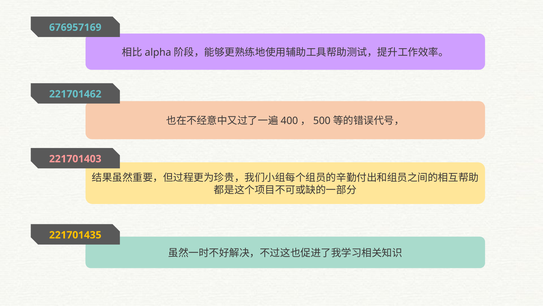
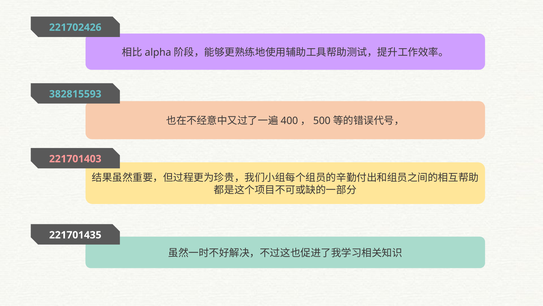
676957169: 676957169 -> 221702426
221701462: 221701462 -> 382815593
221701435 colour: yellow -> white
